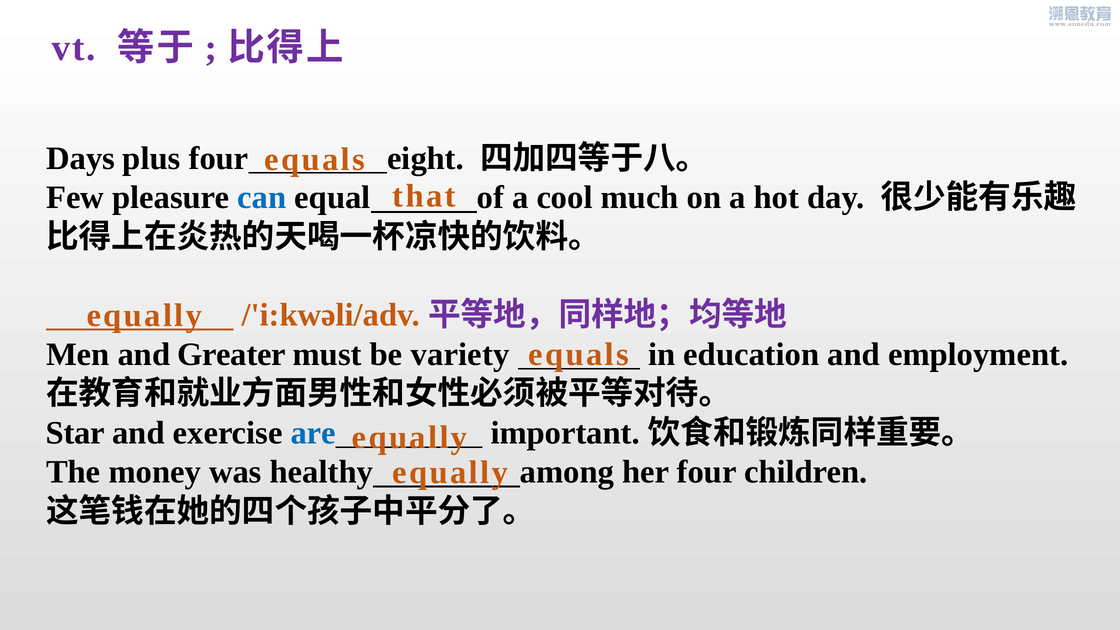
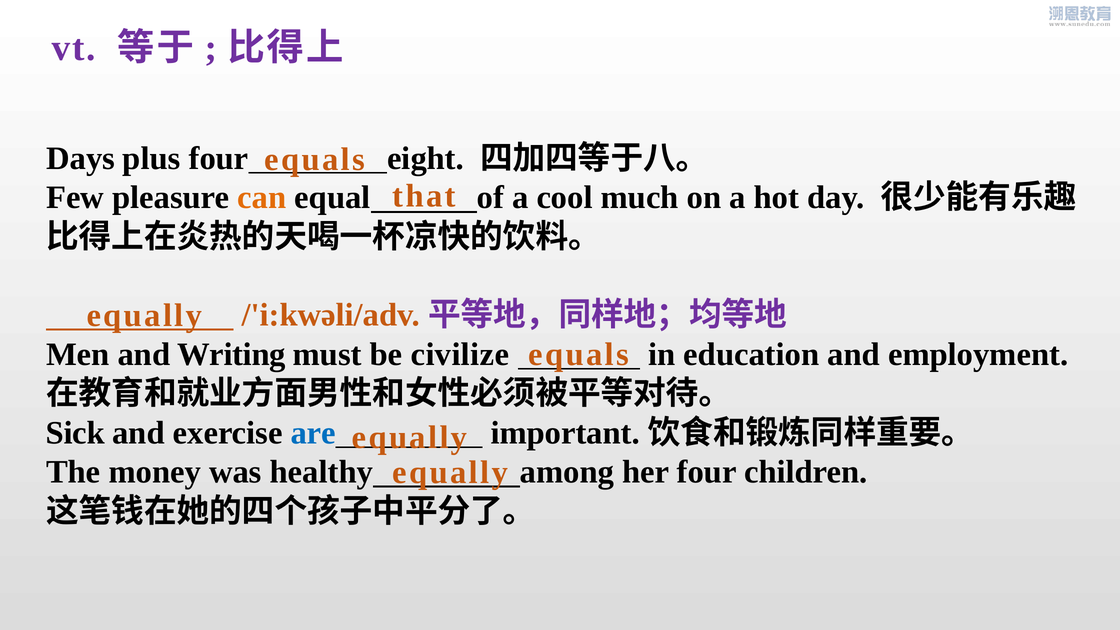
can colour: blue -> orange
Greater: Greater -> Writing
variety: variety -> civilize
Star: Star -> Sick
